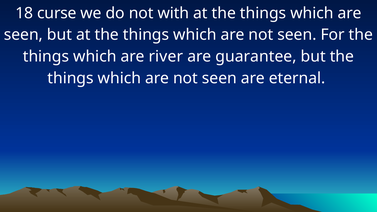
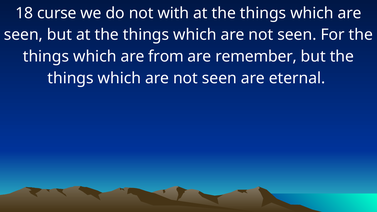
river: river -> from
guarantee: guarantee -> remember
